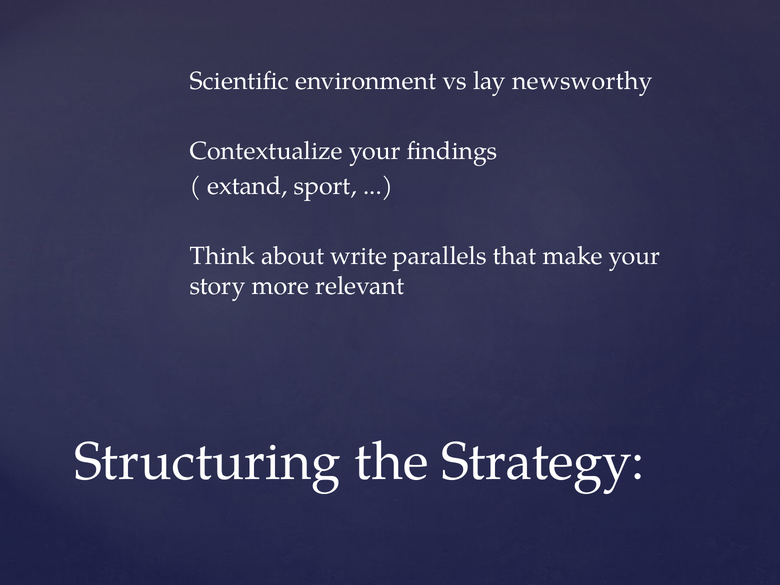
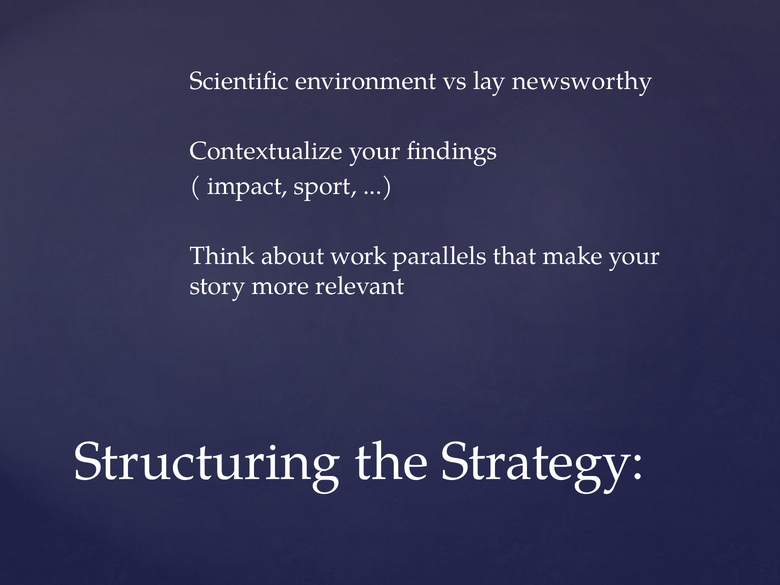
extand: extand -> impact
write: write -> work
